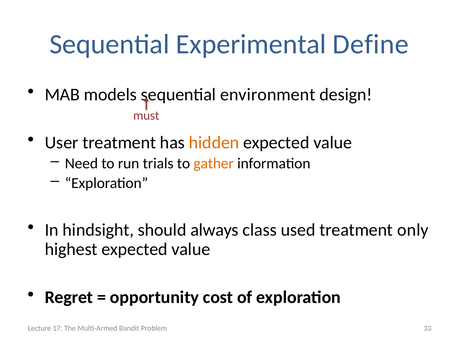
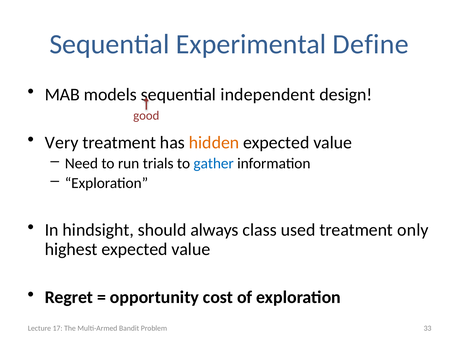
environment: environment -> independent
must: must -> good
User: User -> Very
gather colour: orange -> blue
